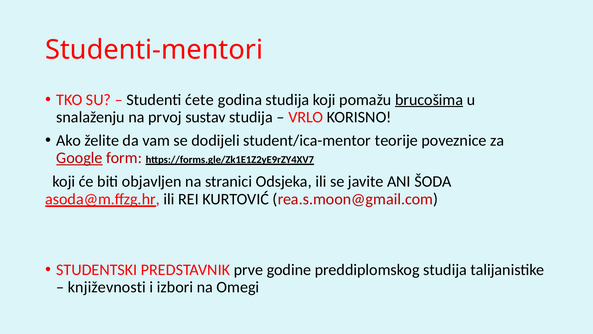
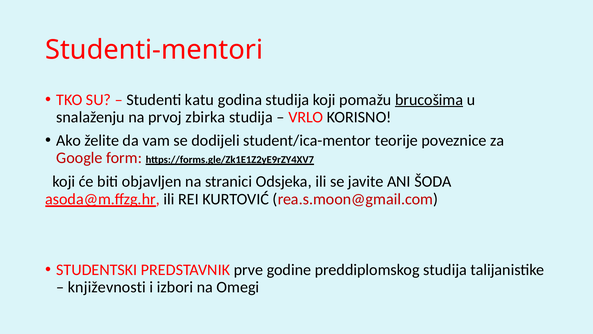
ćete: ćete -> katu
sustav: sustav -> zbirka
Google underline: present -> none
